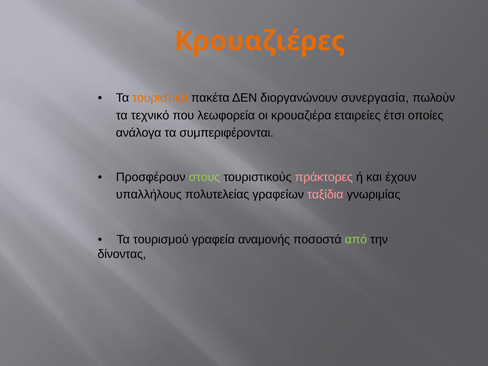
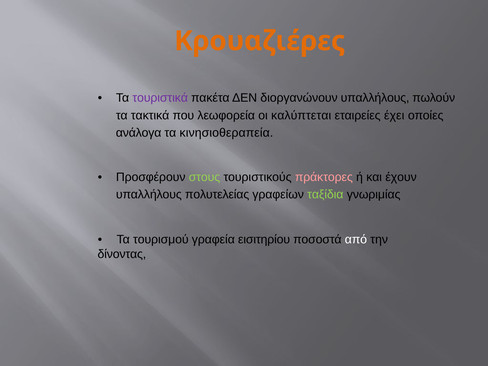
τουριστικά colour: orange -> purple
διοργανώνουν συνεργασία: συνεργασία -> υπαλλήλους
τεχνικό: τεχνικό -> τακτικά
κρουαζιέρα: κρουαζιέρα -> καλύπτεται
έτσι: έτσι -> έχει
συμπεριφέρονται: συμπεριφέρονται -> κινησιοθεραπεία
ταξίδια colour: pink -> light green
αναμονής: αναμονής -> εισιτηρίου
από colour: light green -> white
